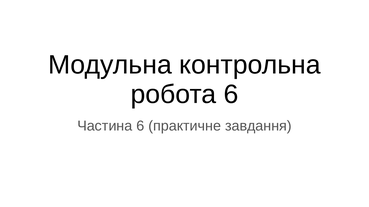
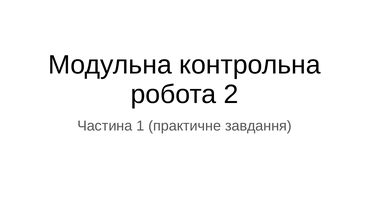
робота 6: 6 -> 2
Частина 6: 6 -> 1
